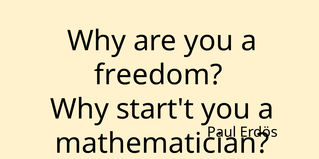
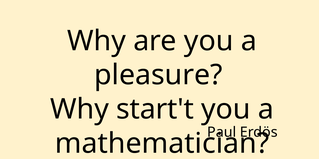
freedom: freedom -> pleasure
